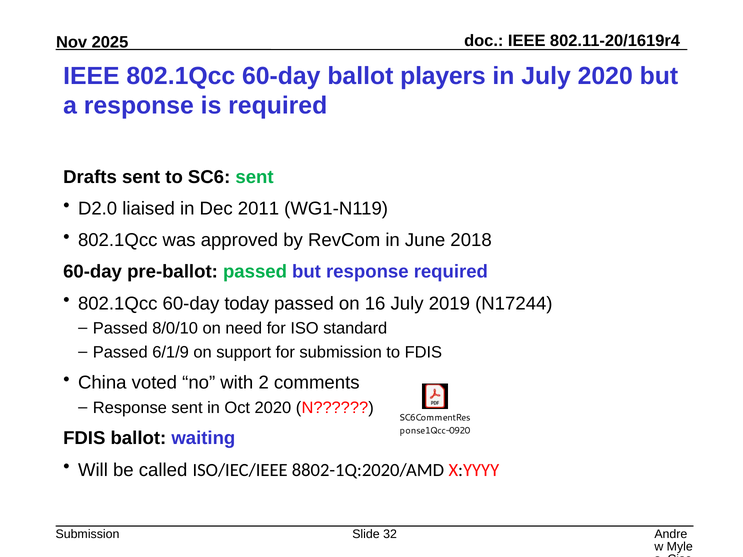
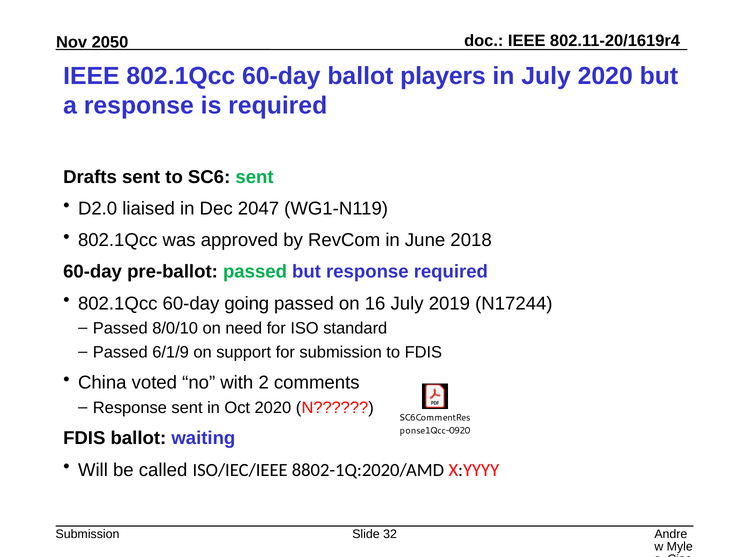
2025: 2025 -> 2050
2011: 2011 -> 2047
today: today -> going
